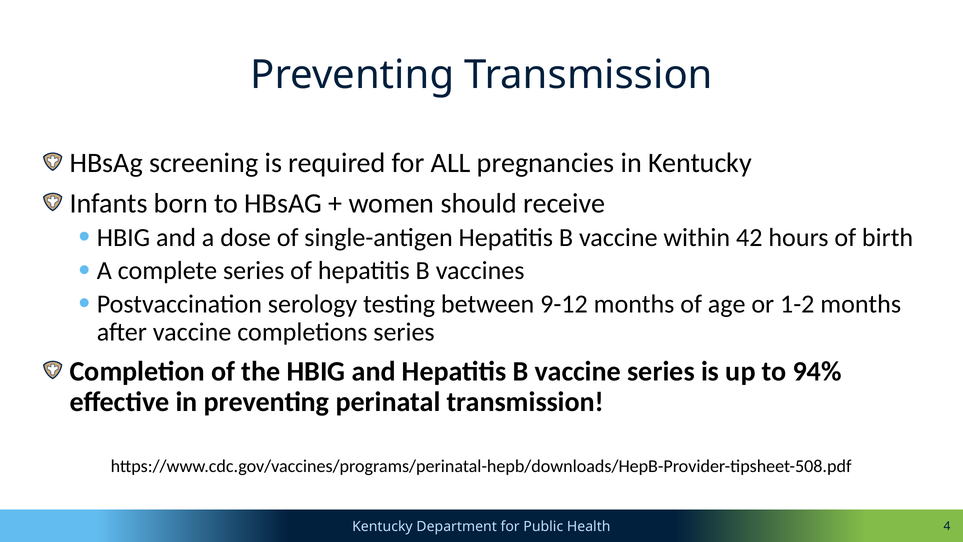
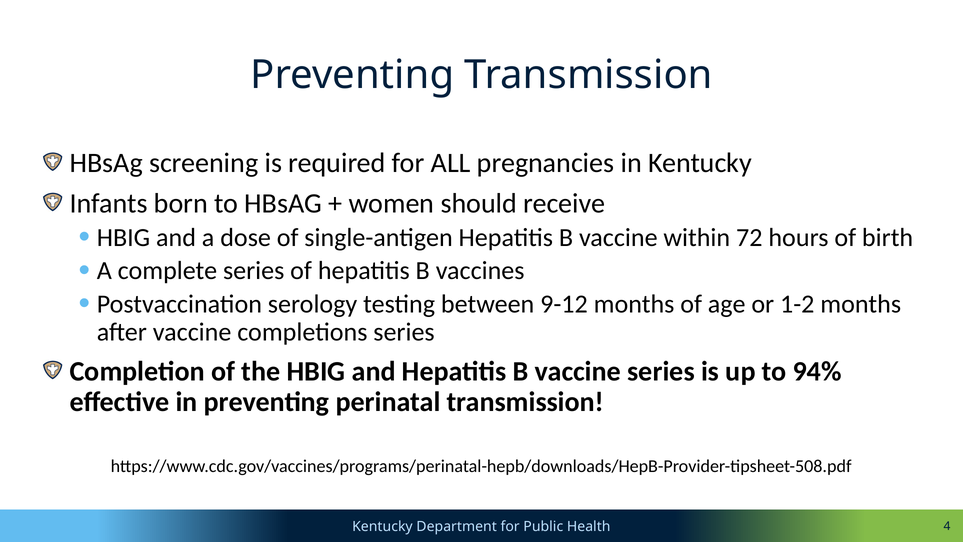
42: 42 -> 72
